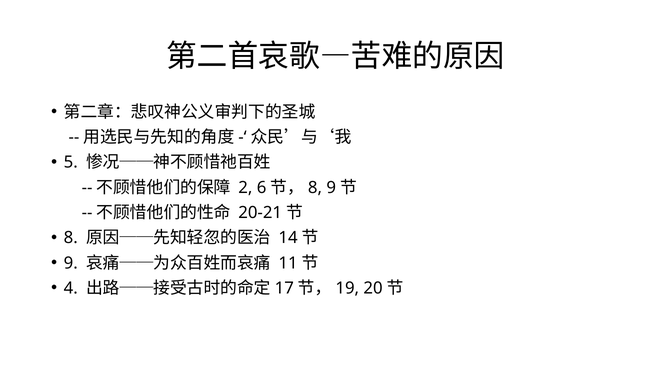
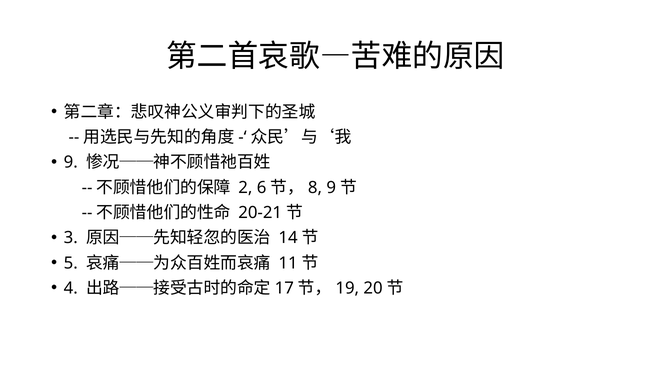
5 at (71, 162): 5 -> 9
8 at (71, 237): 8 -> 3
9 at (71, 263): 9 -> 5
